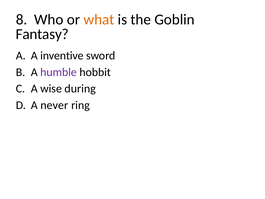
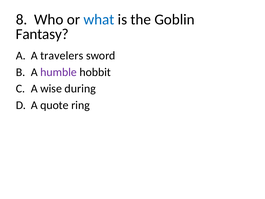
what colour: orange -> blue
inventive: inventive -> travelers
never: never -> quote
